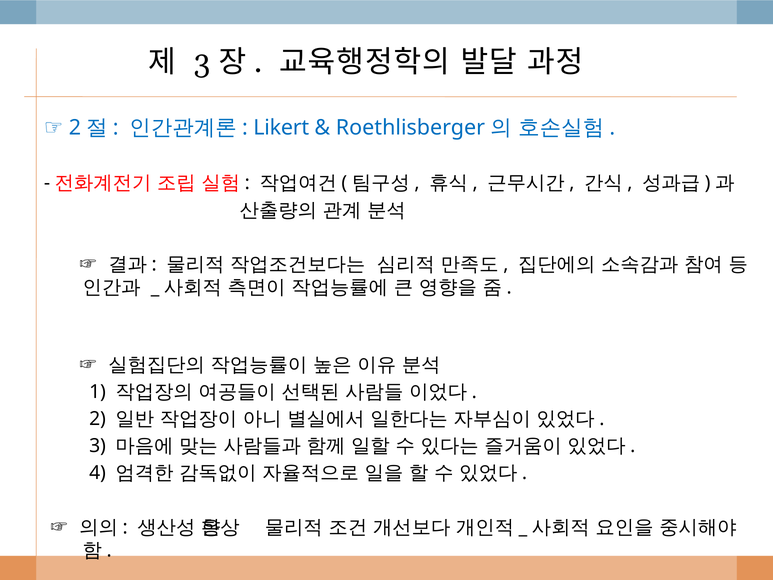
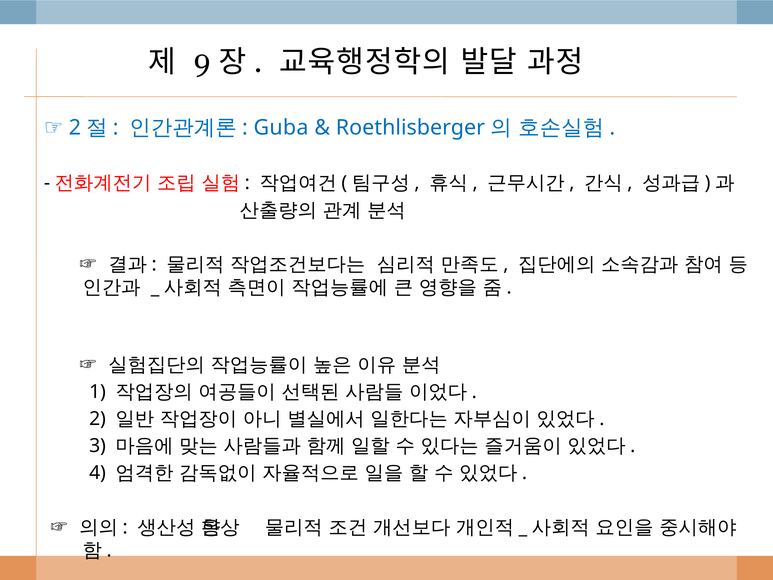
3 at (202, 62): 3 -> 9
Likert: Likert -> Guba
